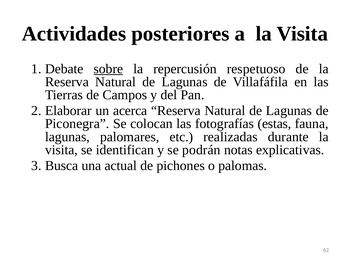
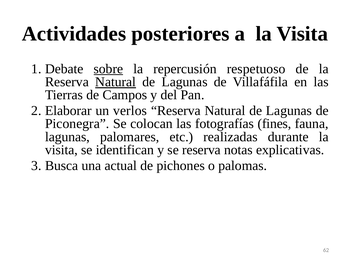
Natural at (116, 82) underline: none -> present
acerca: acerca -> verlos
estas: estas -> fines
se podrán: podrán -> reserva
